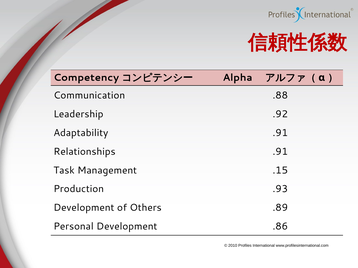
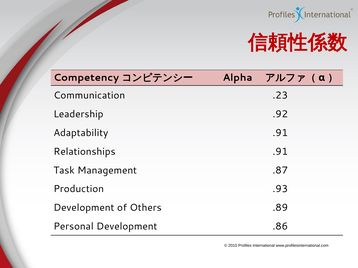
.88: .88 -> .23
.15: .15 -> .87
